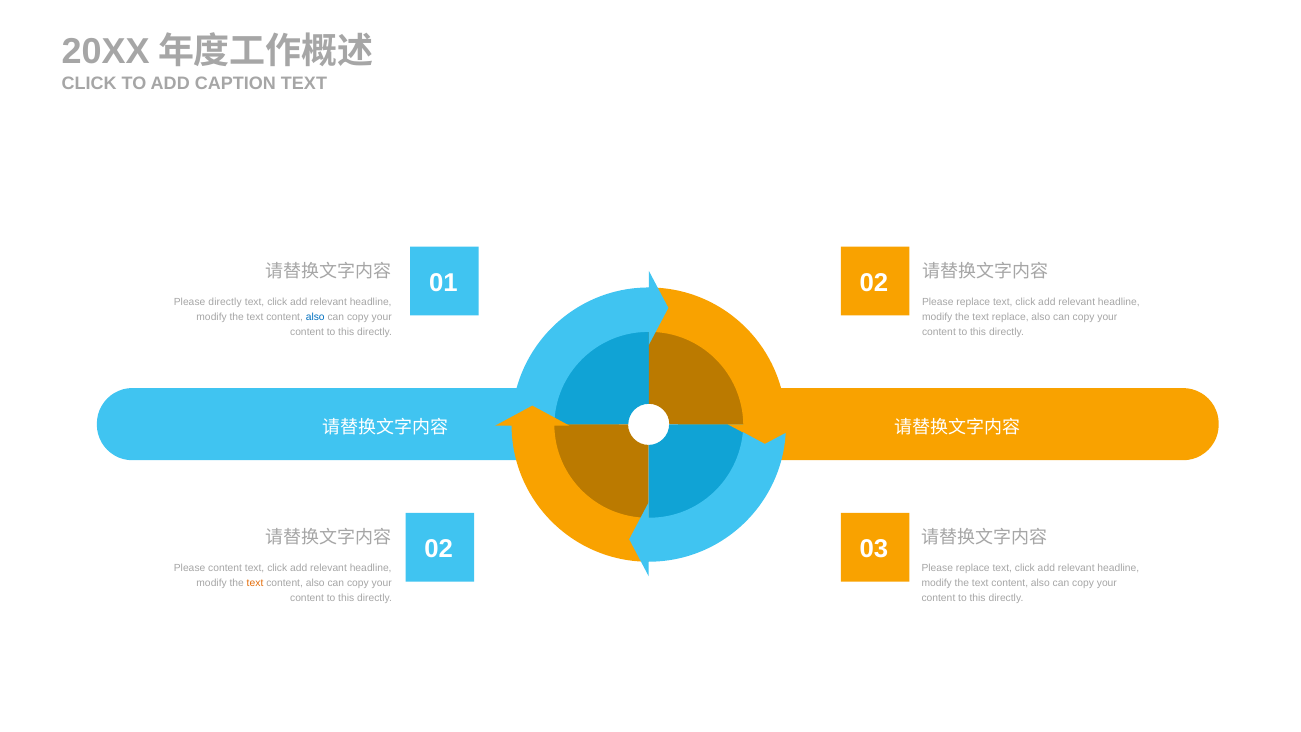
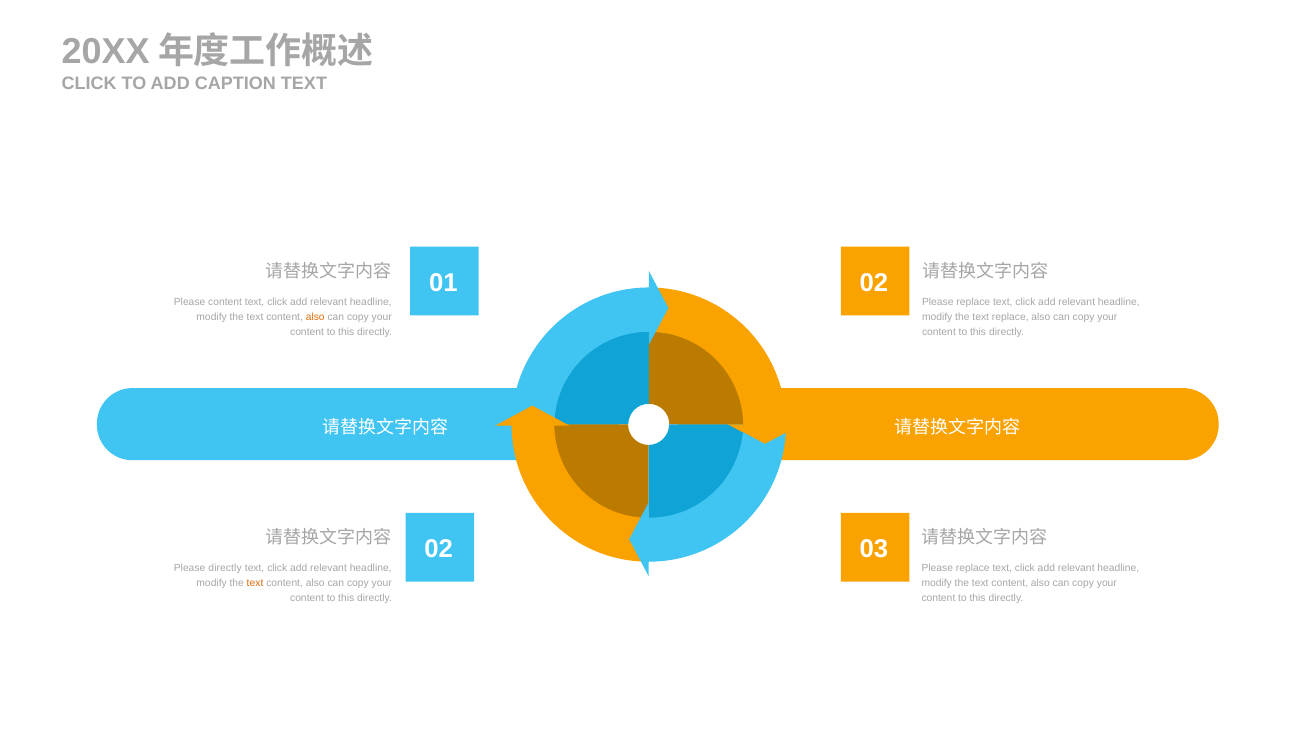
Please directly: directly -> content
also at (315, 317) colour: blue -> orange
Please content: content -> directly
